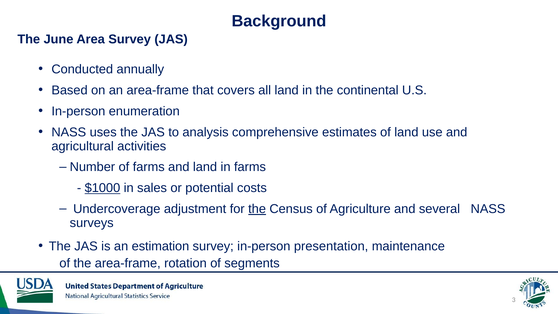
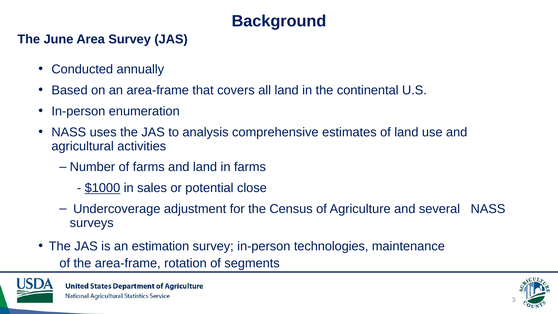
costs: costs -> close
the at (257, 209) underline: present -> none
presentation: presentation -> technologies
